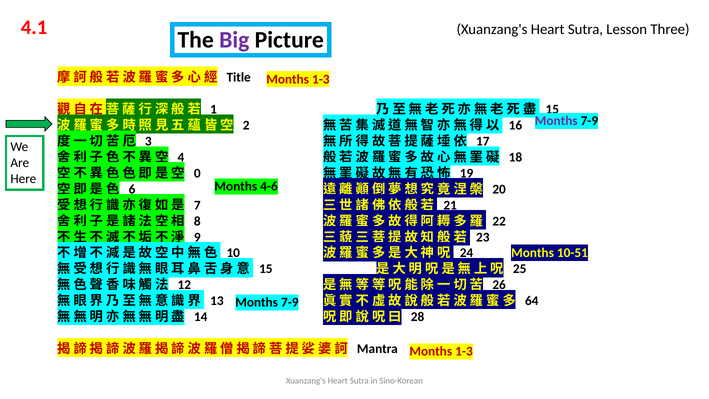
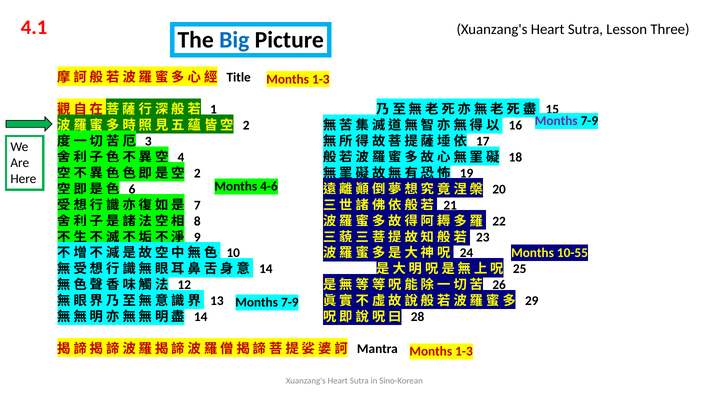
Big colour: purple -> blue
0 at (197, 173): 0 -> 2
10-51: 10-51 -> 10-55
15 at (266, 269): 15 -> 14
64: 64 -> 29
